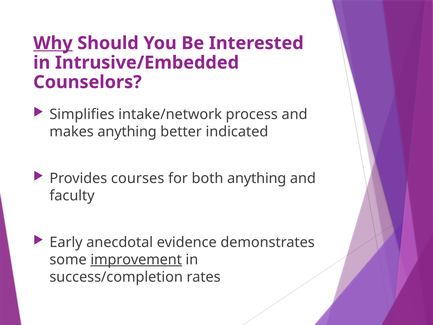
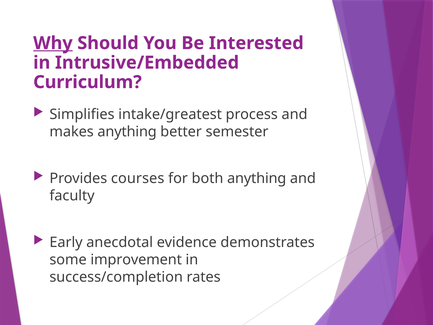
Counselors: Counselors -> Curriculum
intake/network: intake/network -> intake/greatest
indicated: indicated -> semester
improvement underline: present -> none
